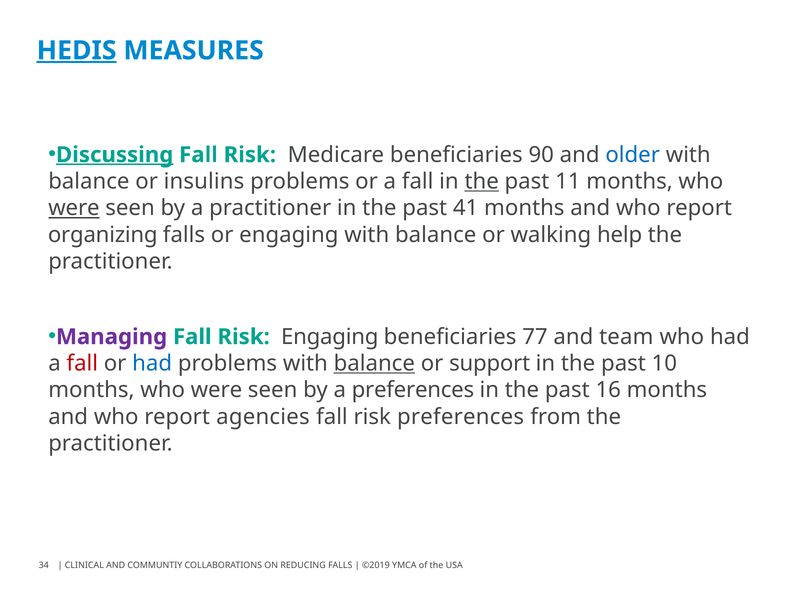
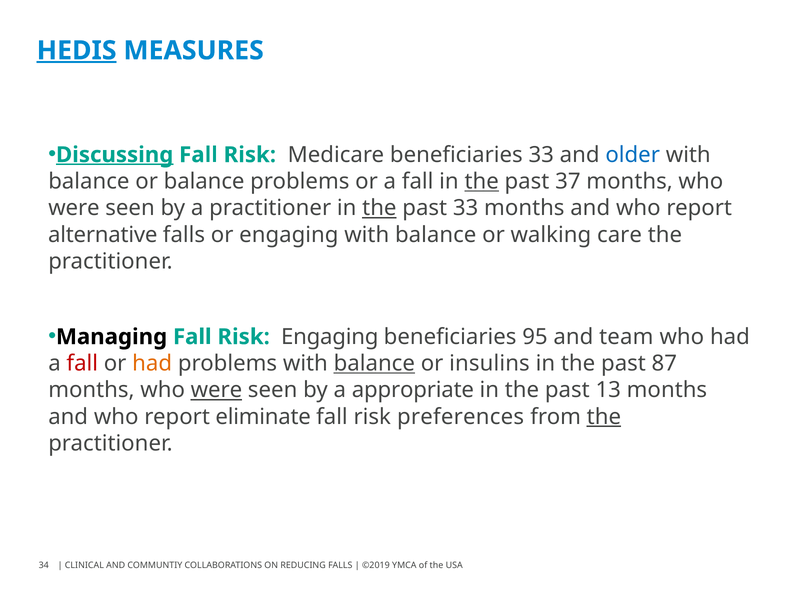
beneficiaries 90: 90 -> 33
or insulins: insulins -> balance
11: 11 -> 37
were at (74, 208) underline: present -> none
the at (379, 208) underline: none -> present
past 41: 41 -> 33
organizing: organizing -> alternative
help: help -> care
Managing colour: purple -> black
77: 77 -> 95
had at (152, 364) colour: blue -> orange
support: support -> insulins
10: 10 -> 87
were at (216, 390) underline: none -> present
a preferences: preferences -> appropriate
16: 16 -> 13
agencies: agencies -> eliminate
the at (604, 417) underline: none -> present
